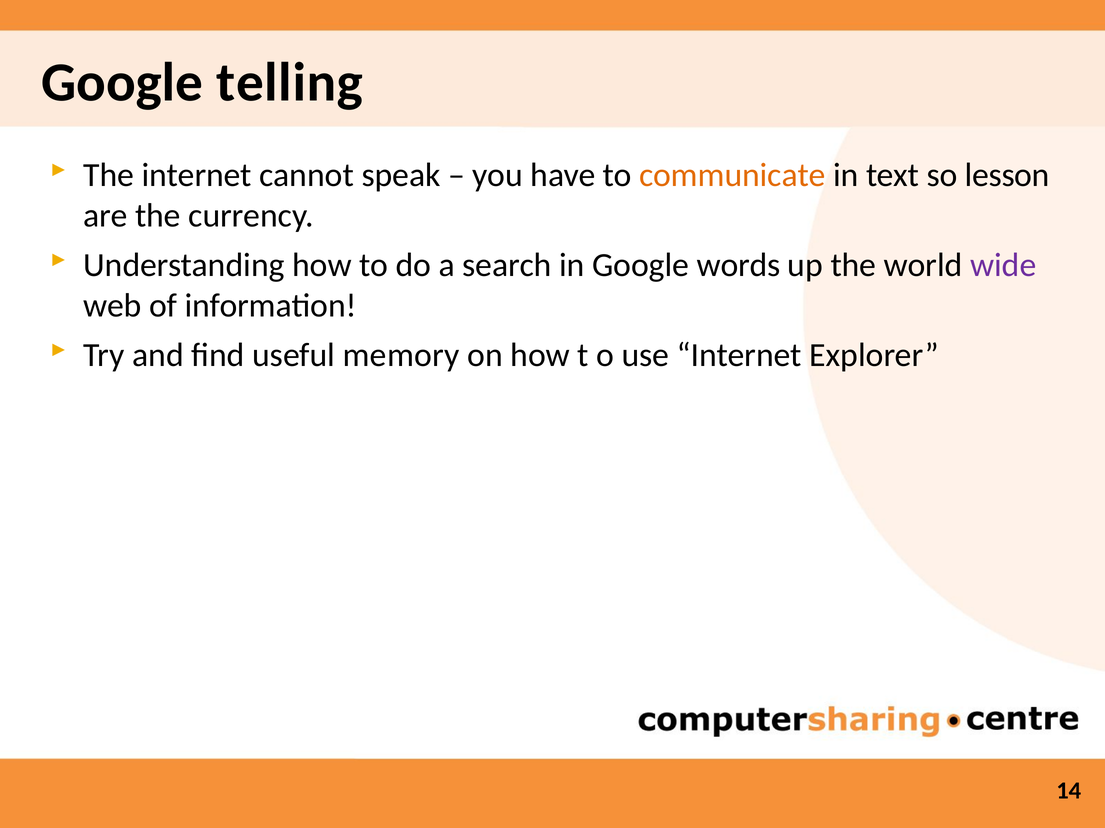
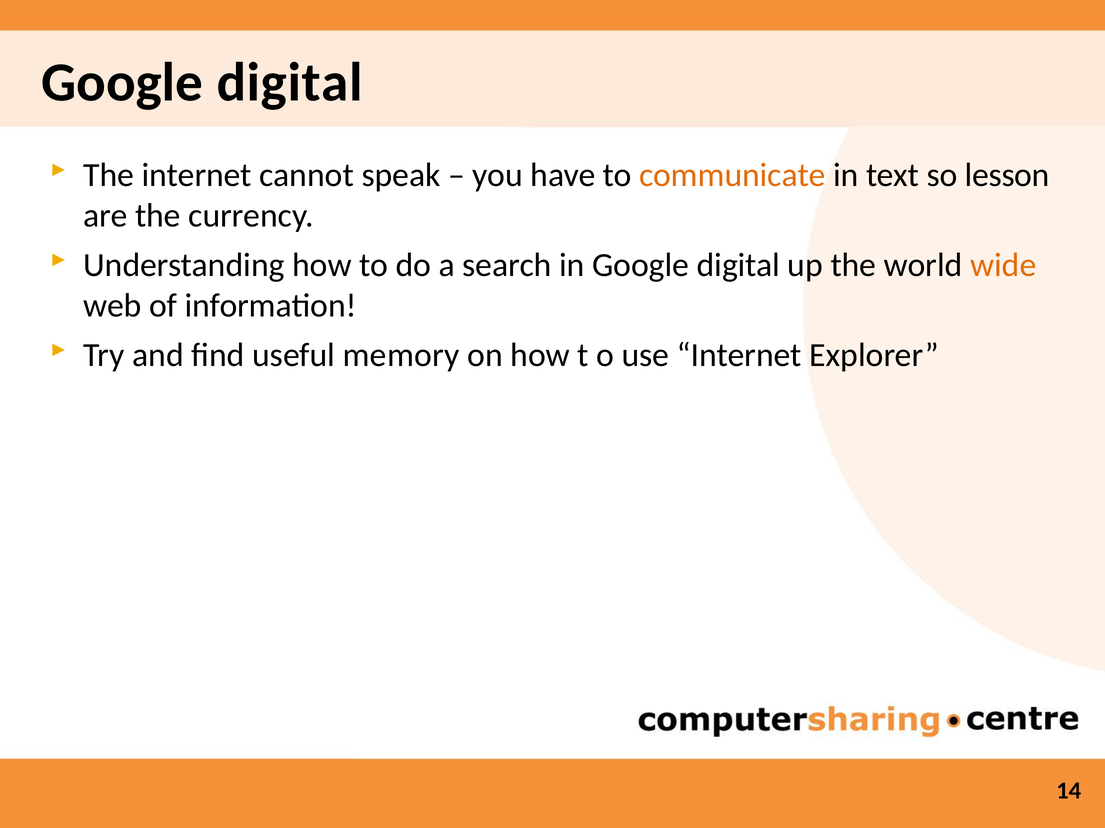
telling at (290, 83): telling -> digital
in Google words: words -> digital
wide colour: purple -> orange
